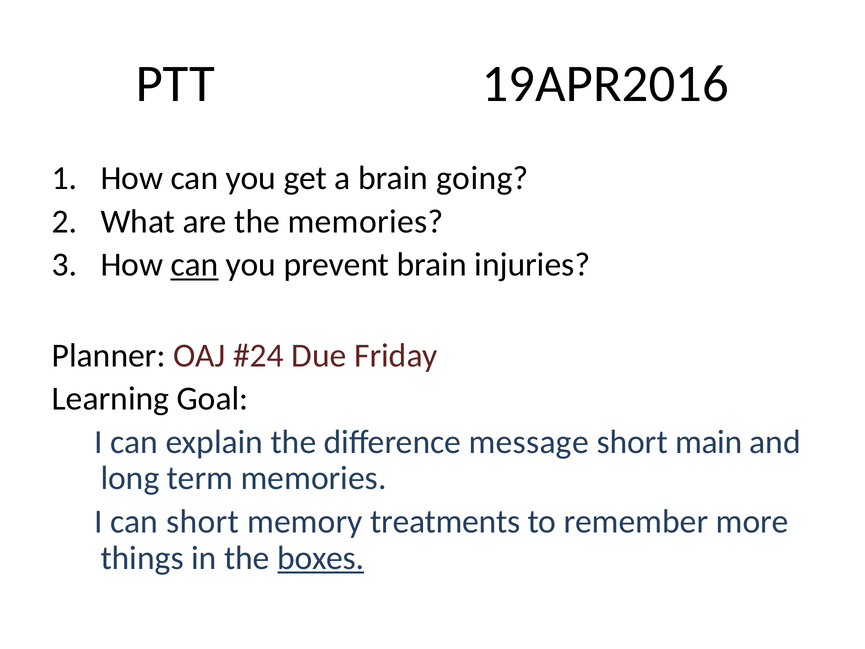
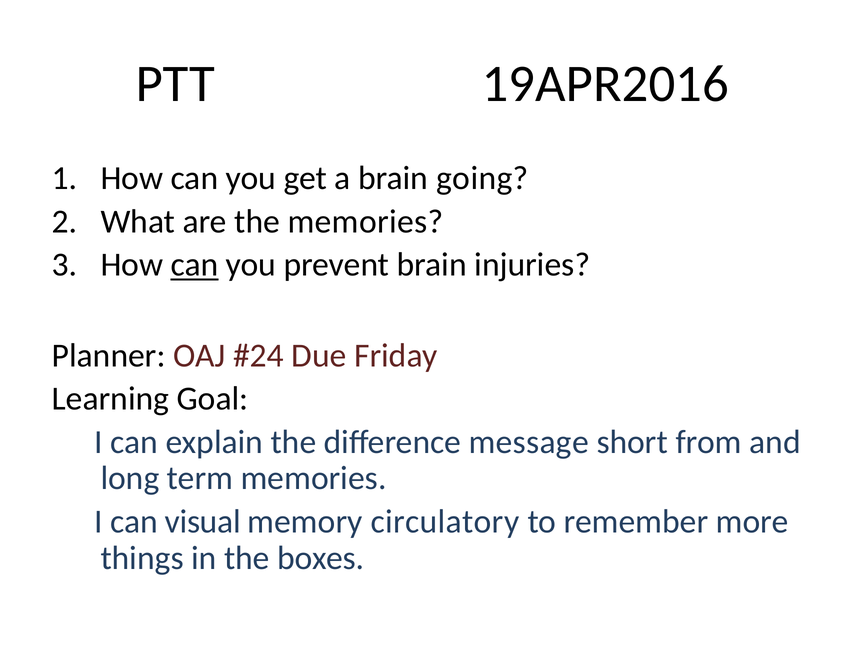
main: main -> from
can short: short -> visual
treatments: treatments -> circulatory
boxes underline: present -> none
